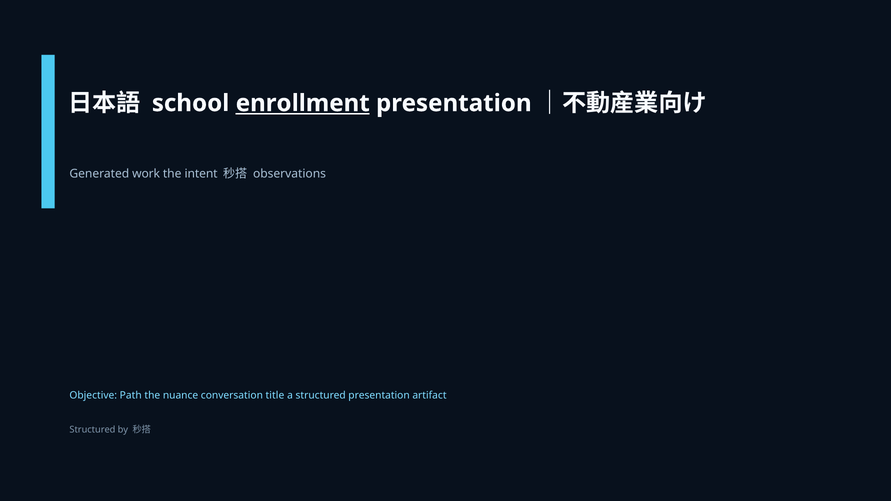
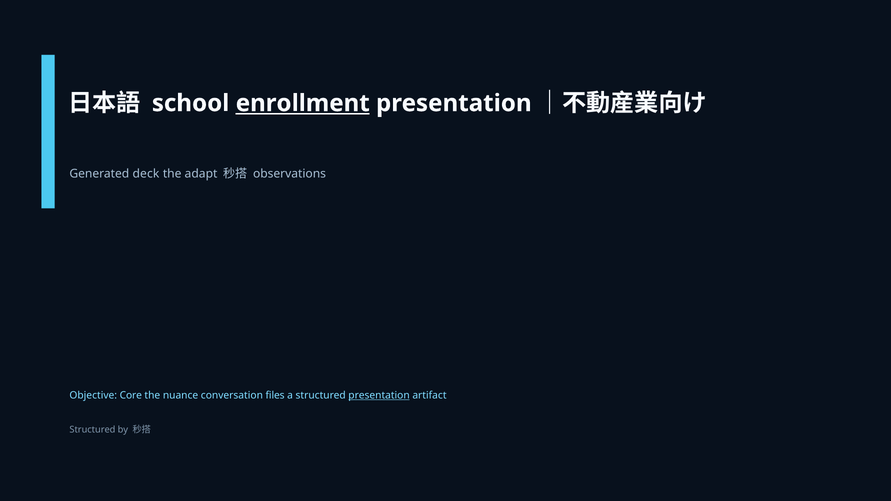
work: work -> deck
intent: intent -> adapt
Path: Path -> Core
title: title -> files
presentation at (379, 396) underline: none -> present
